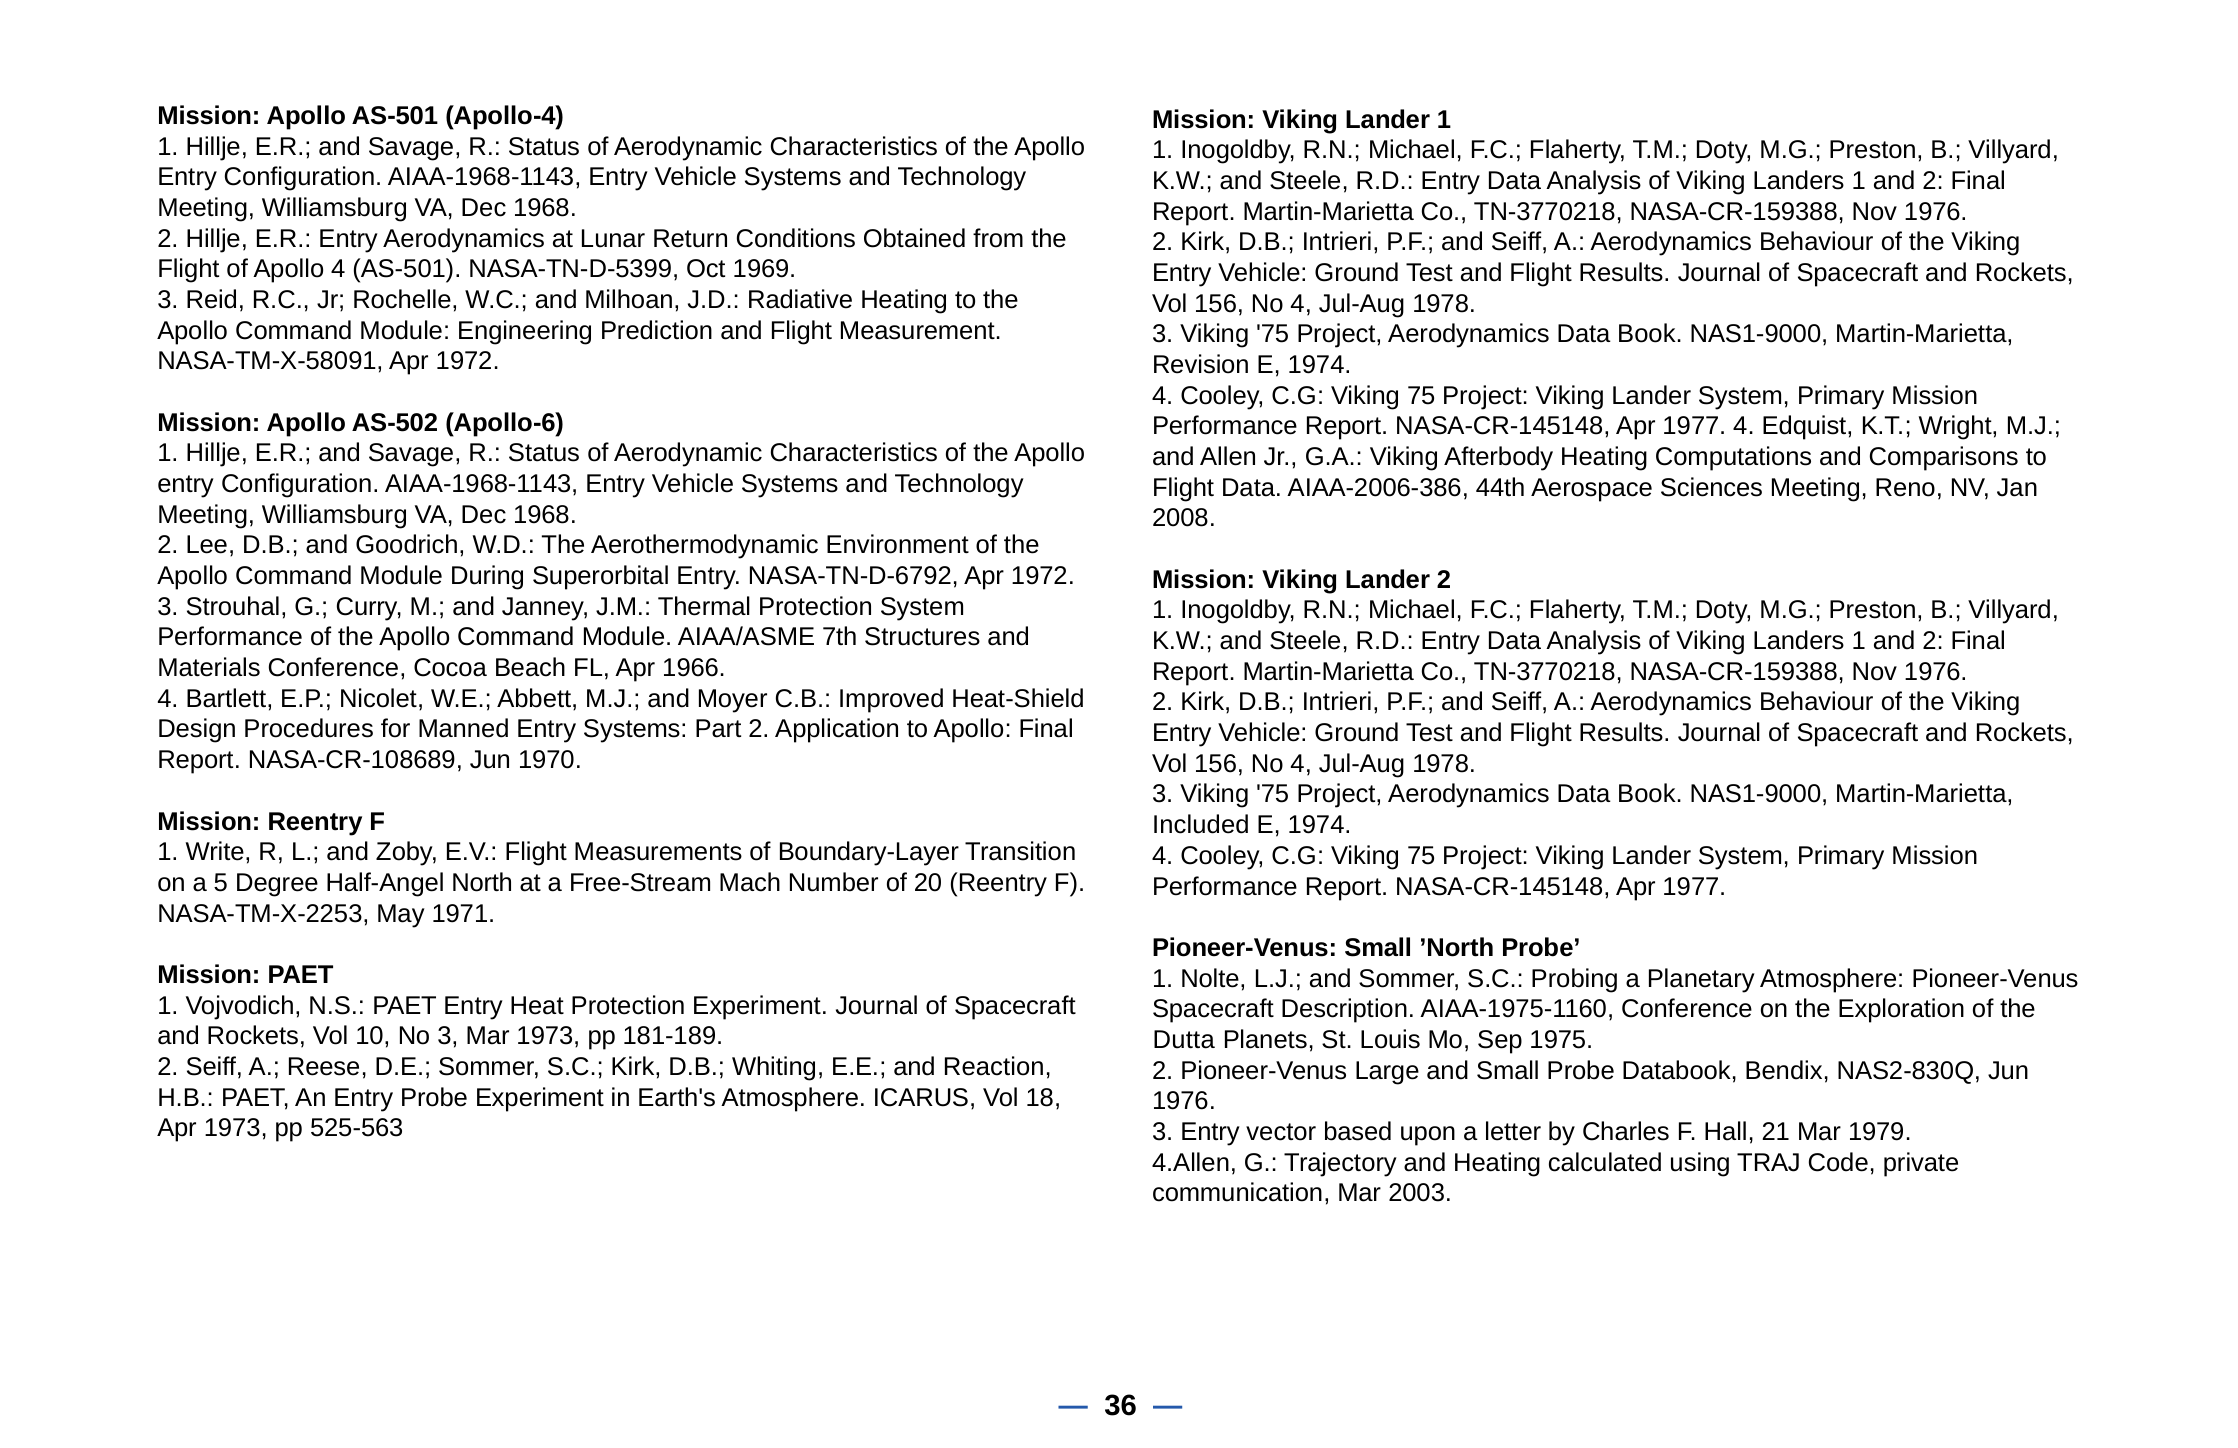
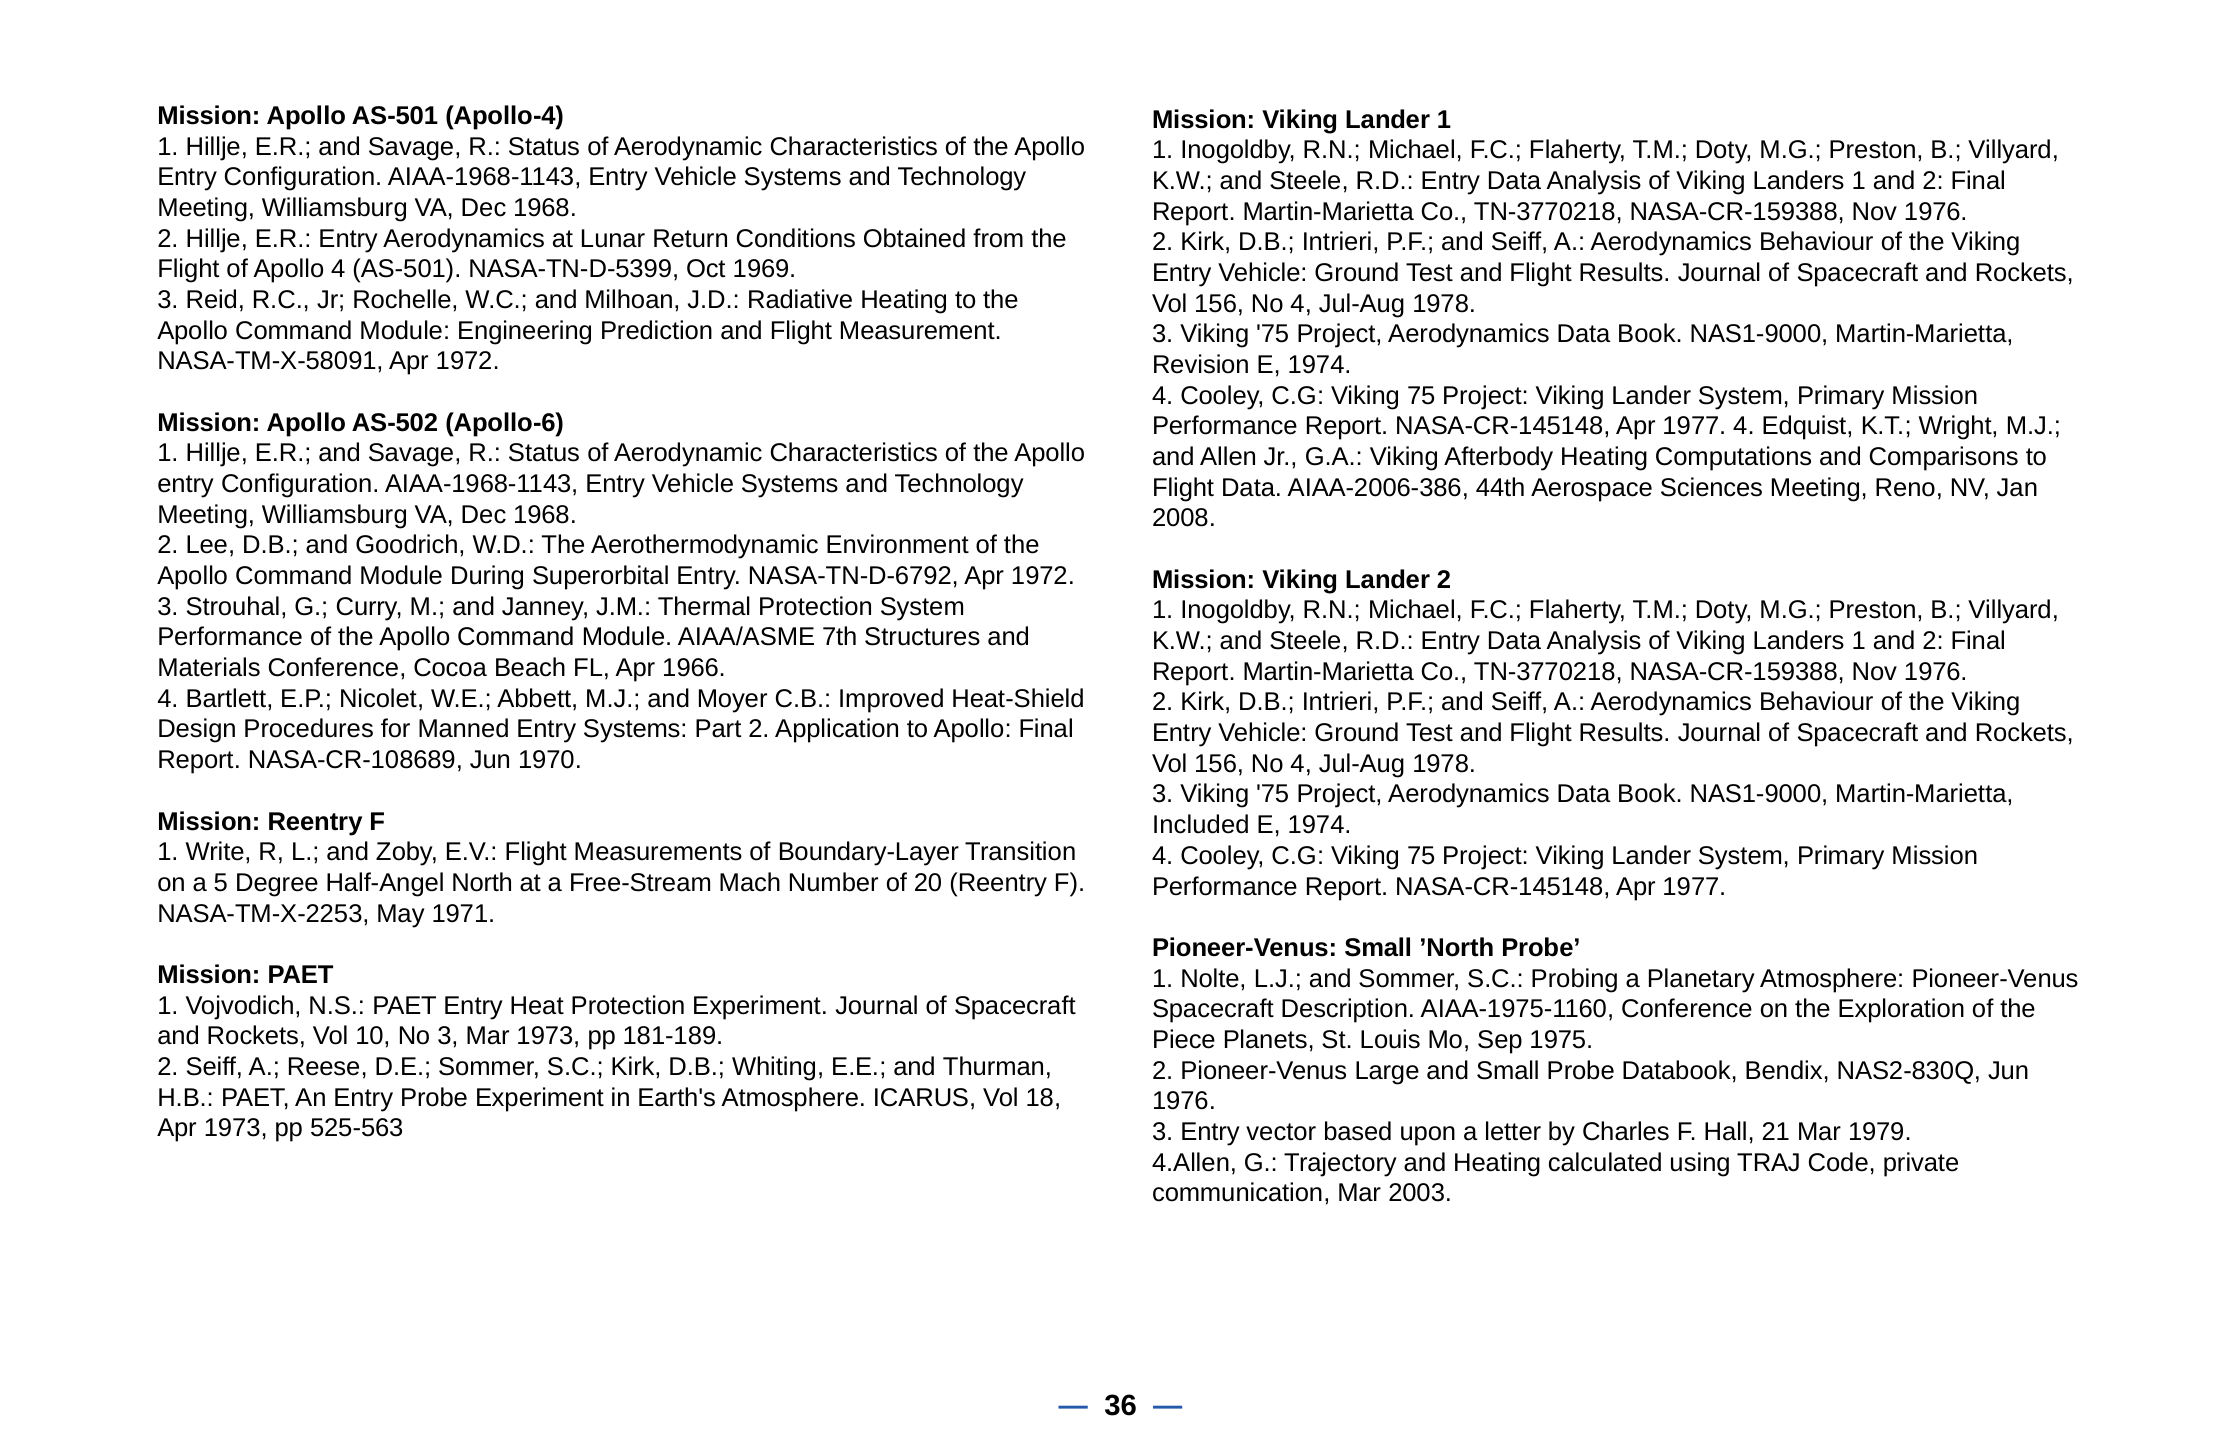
Dutta: Dutta -> Piece
Reaction: Reaction -> Thurman
